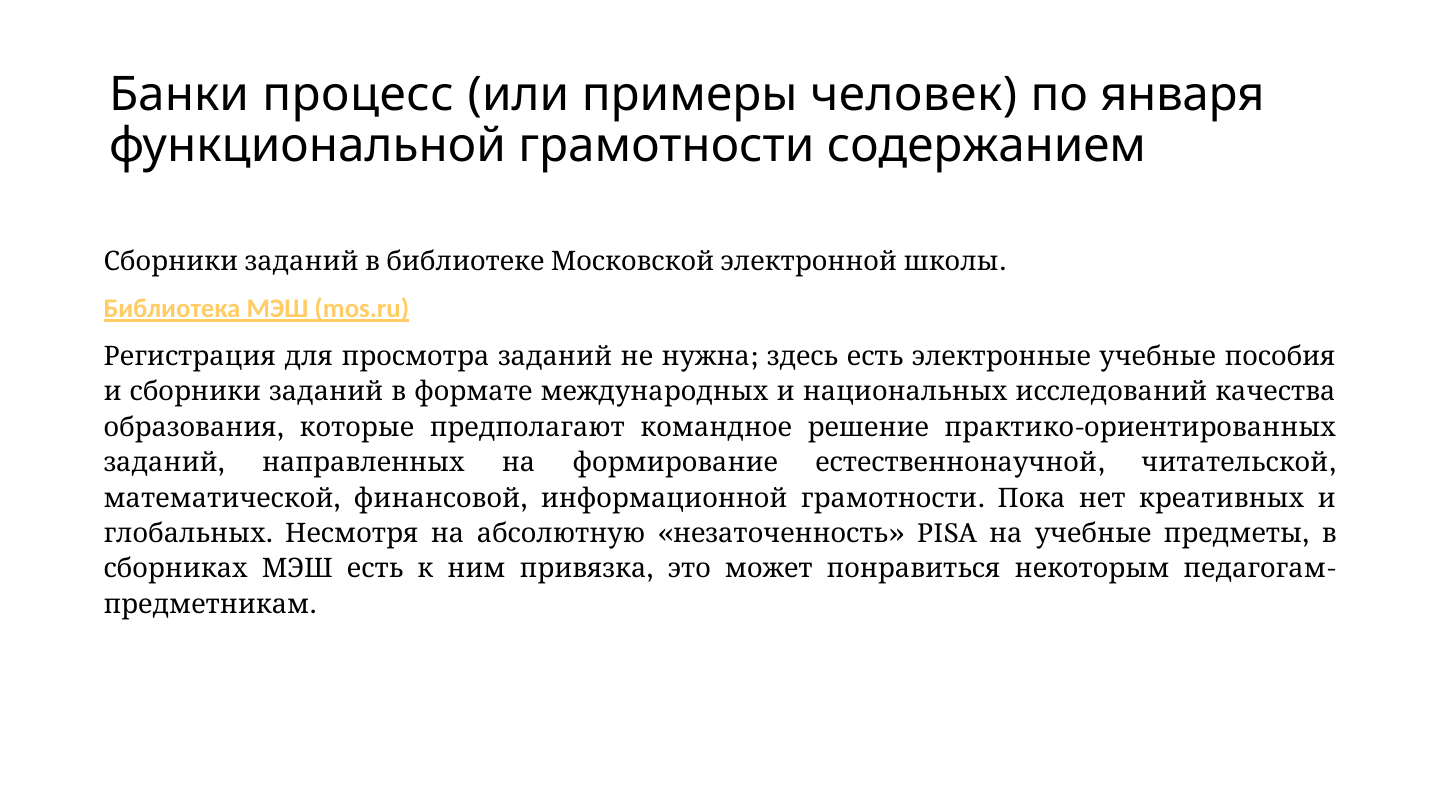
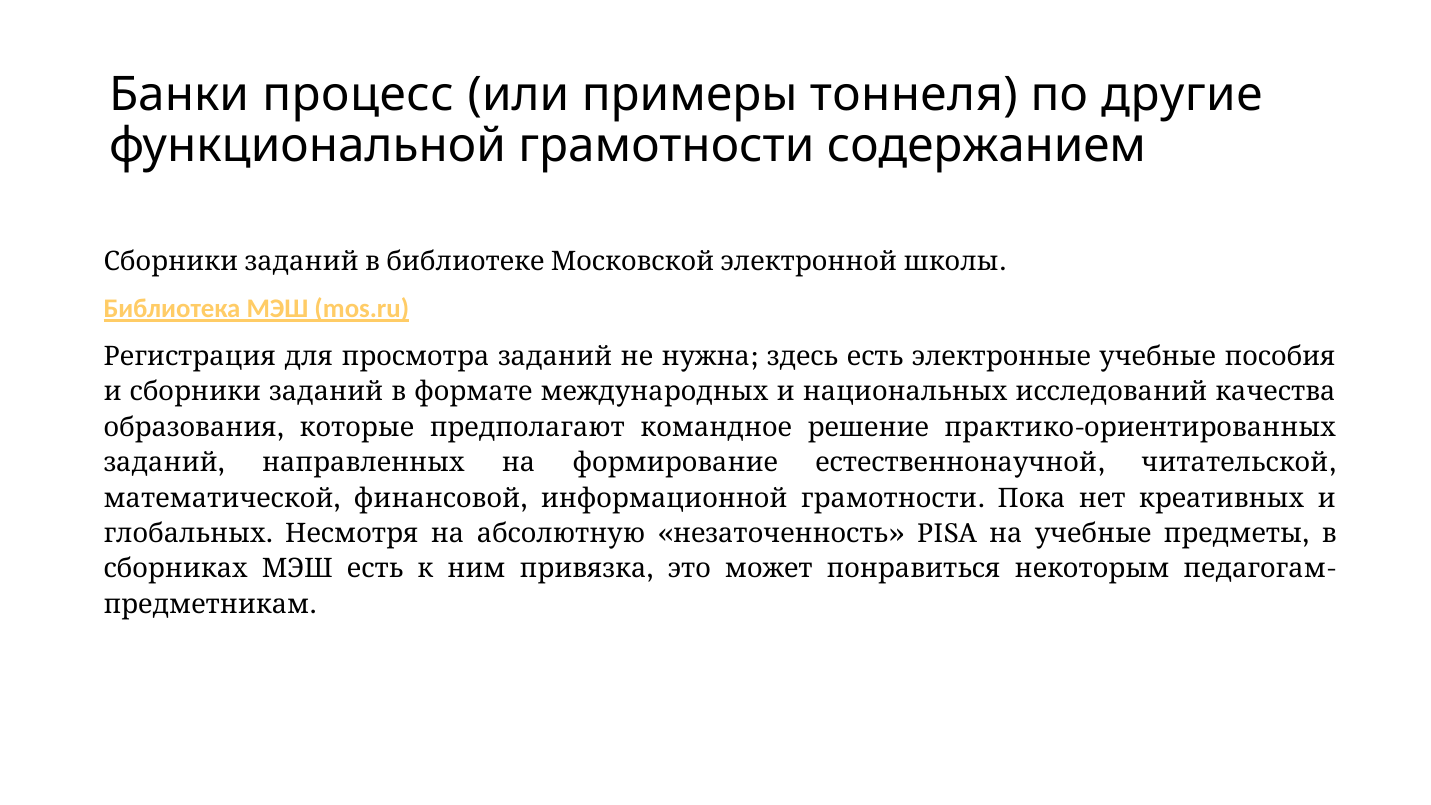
человек: человек -> тоннеля
января: января -> другие
